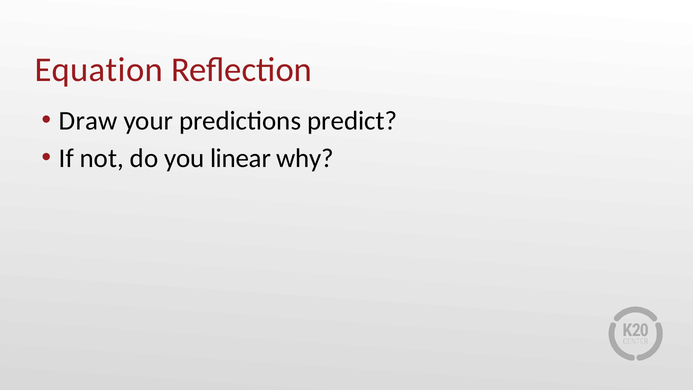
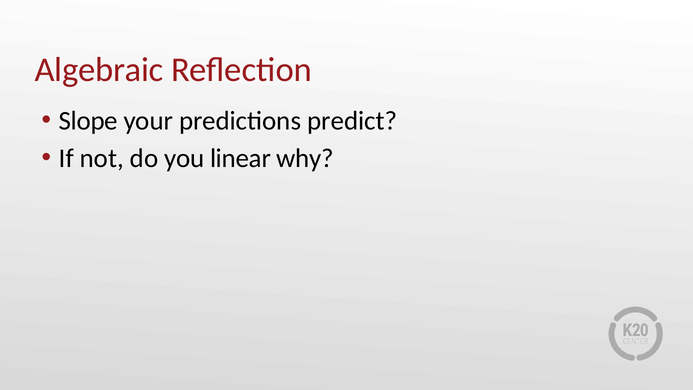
Equation: Equation -> Algebraic
Draw: Draw -> Slope
